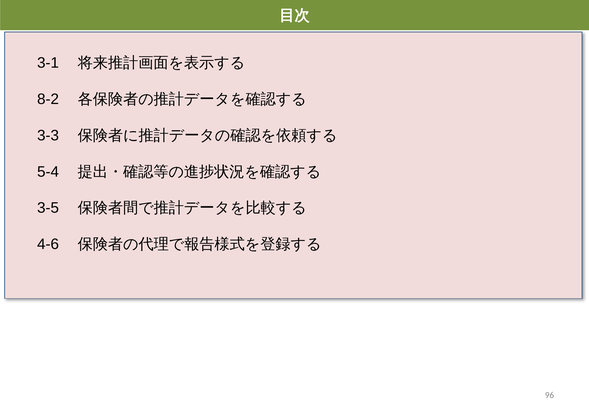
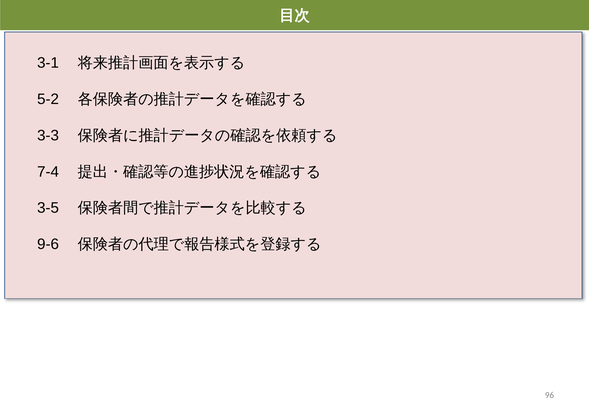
8-2: 8-2 -> 5-2
5-4: 5-4 -> 7-4
4-6: 4-6 -> 9-6
